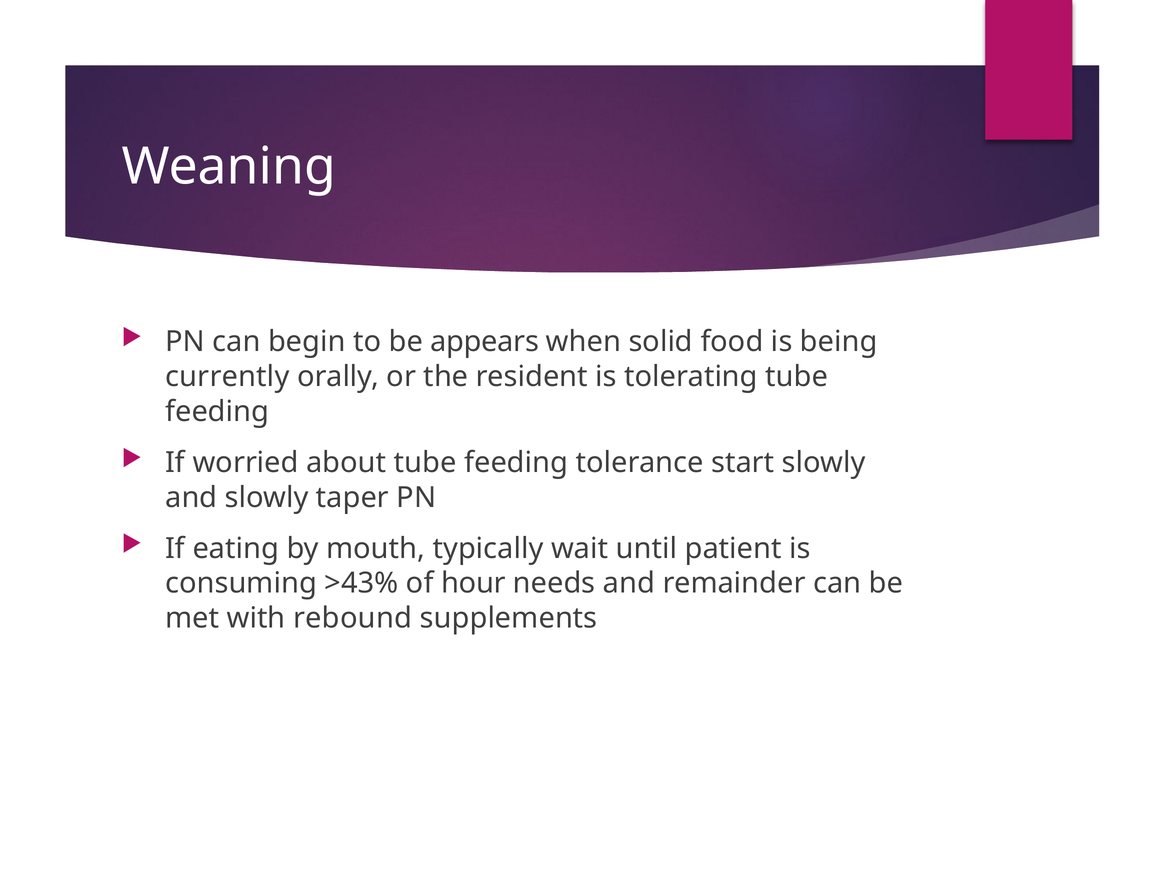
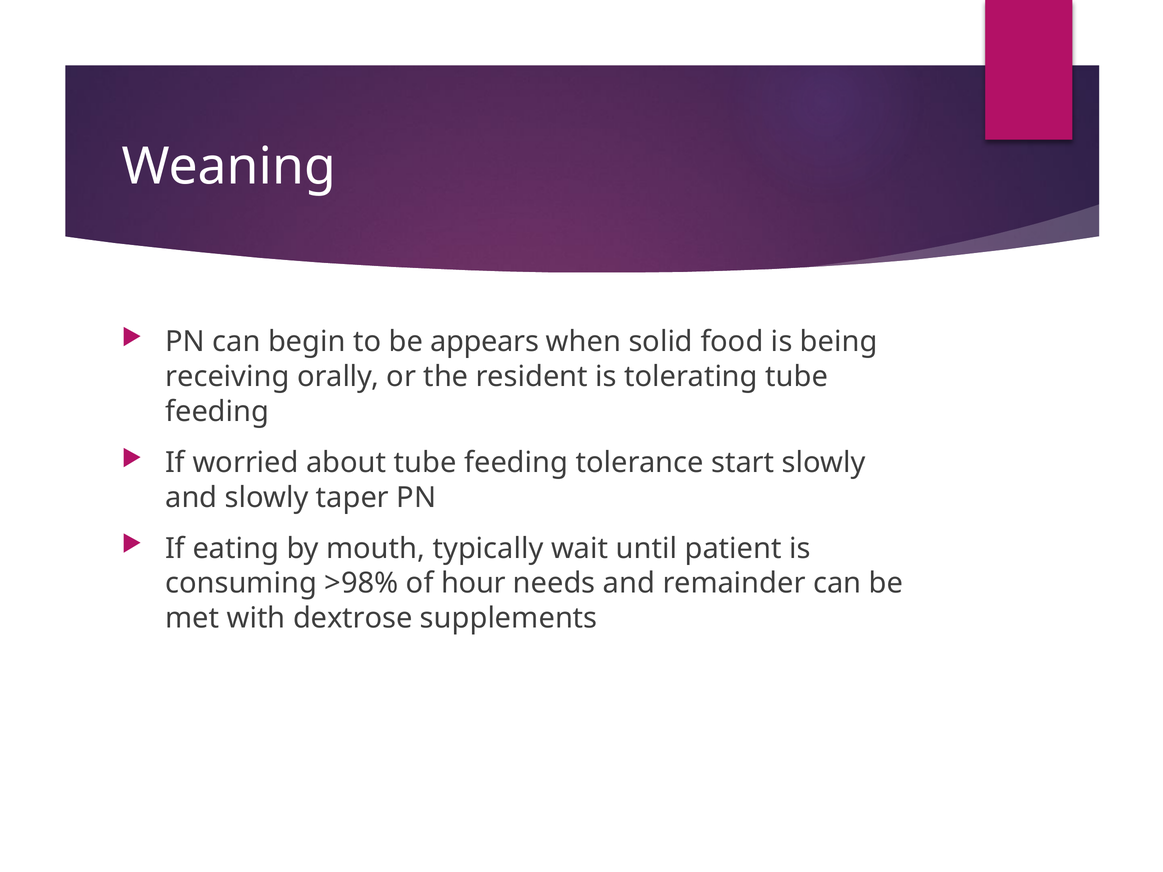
currently: currently -> receiving
>43%: >43% -> >98%
rebound: rebound -> dextrose
